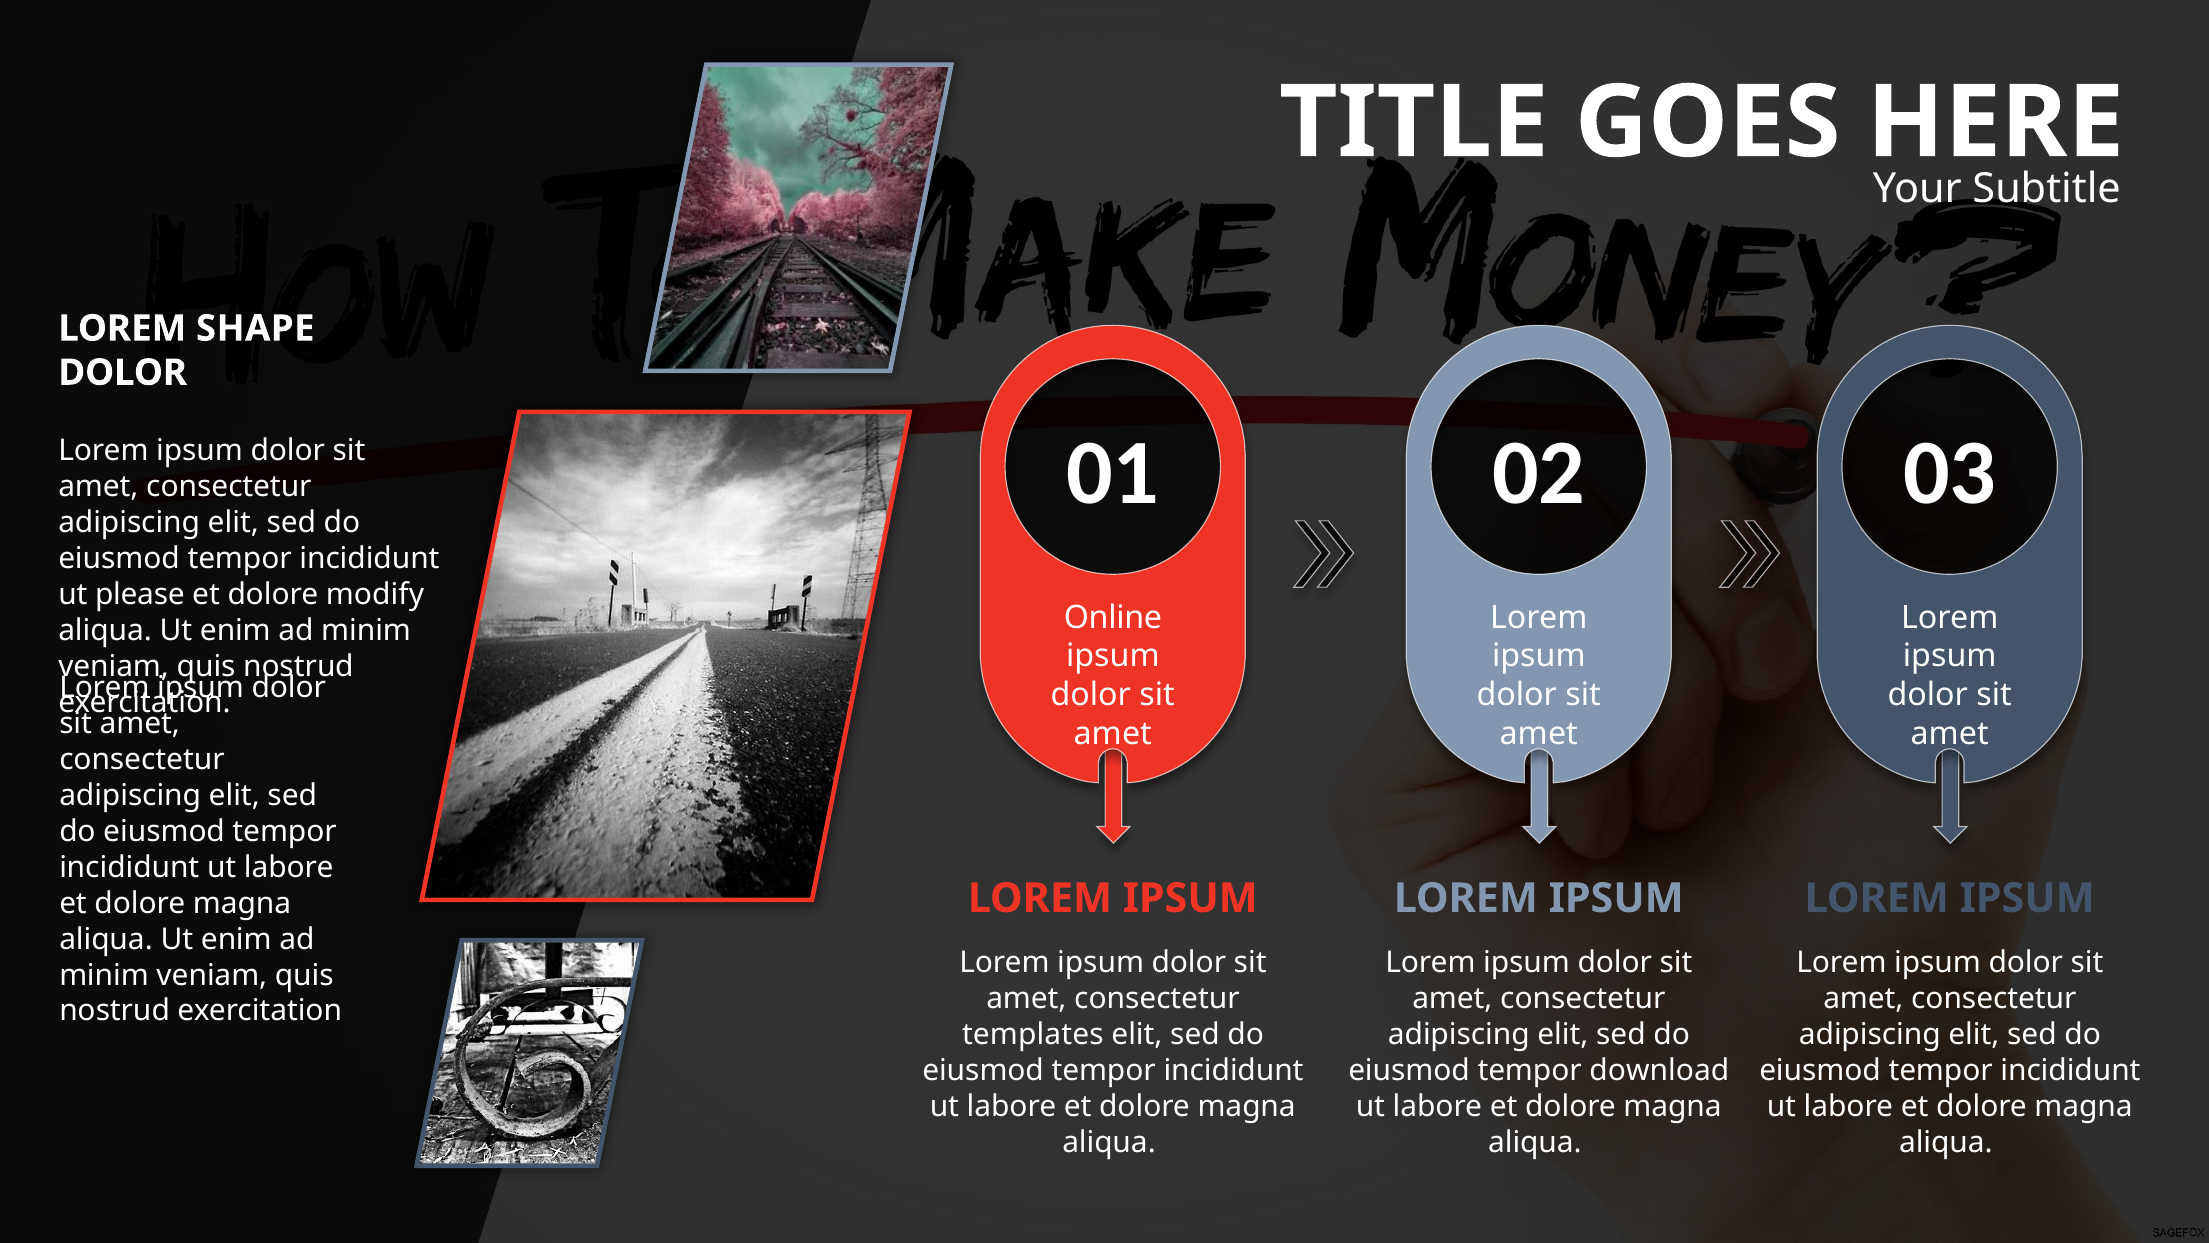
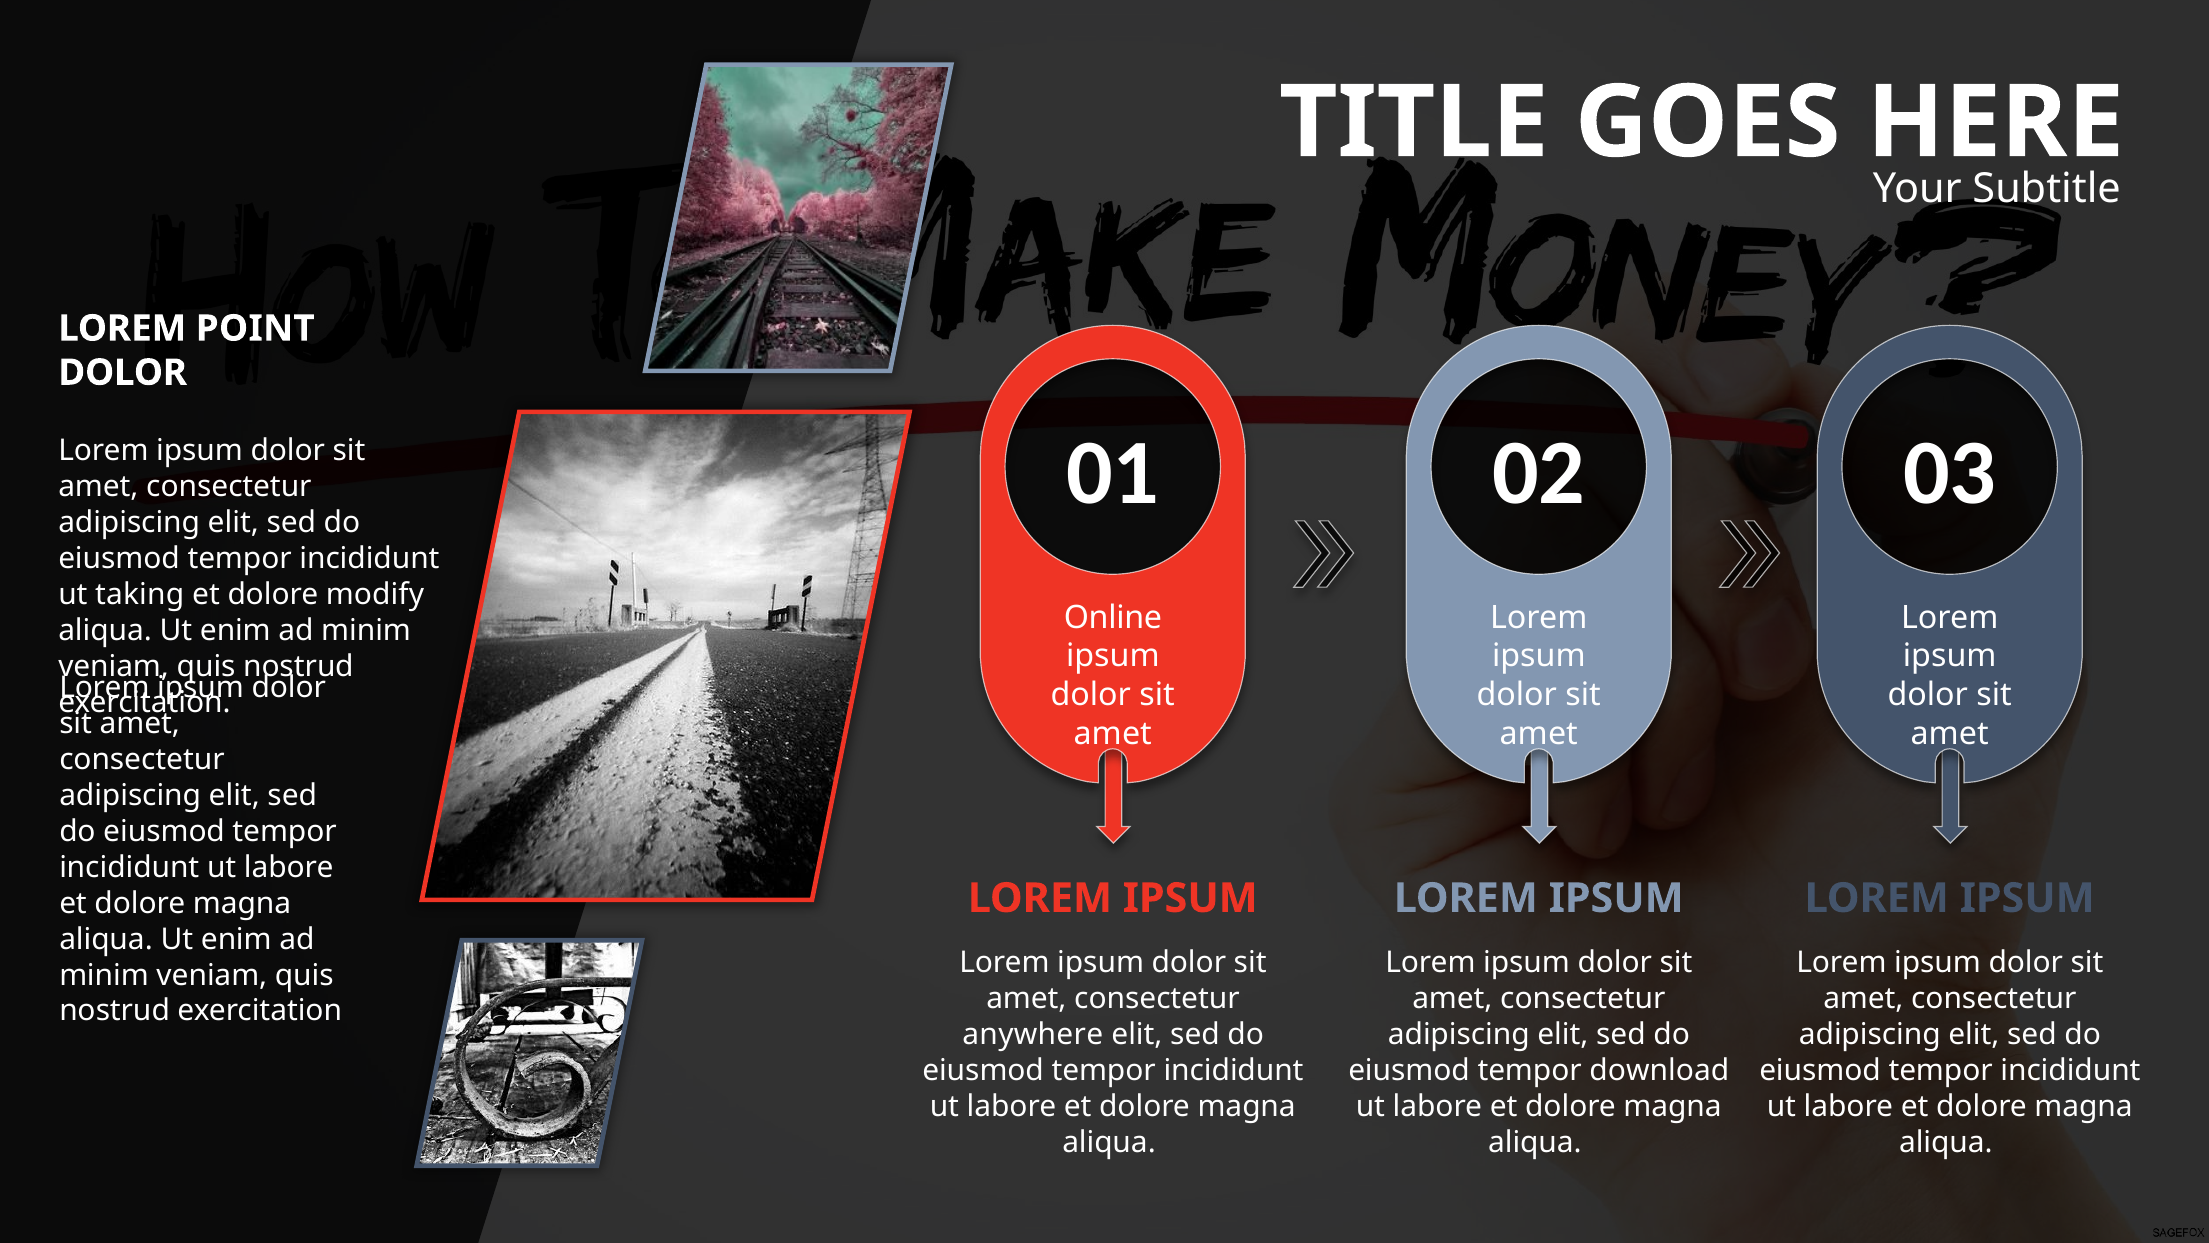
SHAPE: SHAPE -> POINT
please: please -> taking
templates: templates -> anywhere
